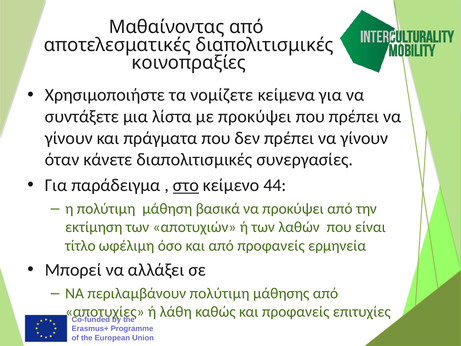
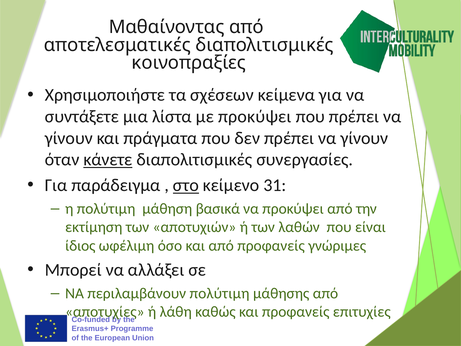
νομίζετε: νομίζετε -> σχέσεων
κάνετε underline: none -> present
44: 44 -> 31
τίτλο: τίτλο -> ίδιος
ερμηνεία: ερμηνεία -> γνώριμες
